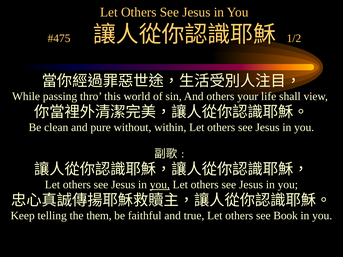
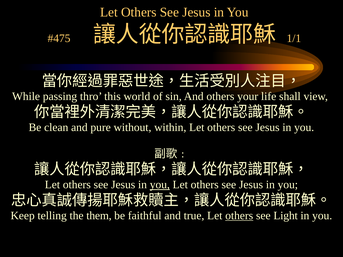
1/2: 1/2 -> 1/1
others at (239, 216) underline: none -> present
Book: Book -> Light
